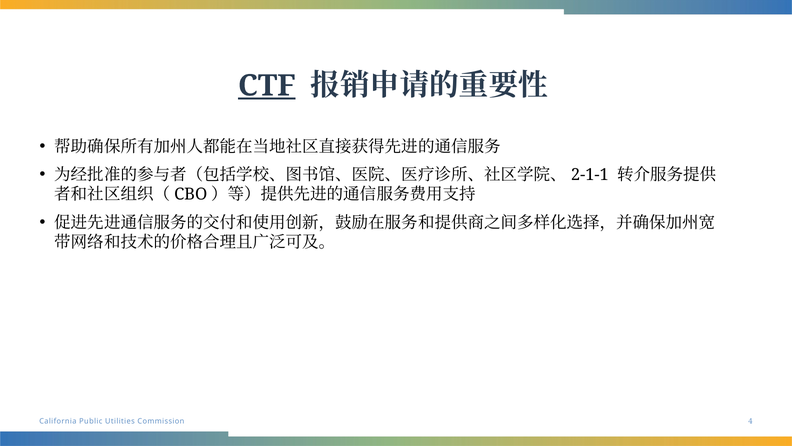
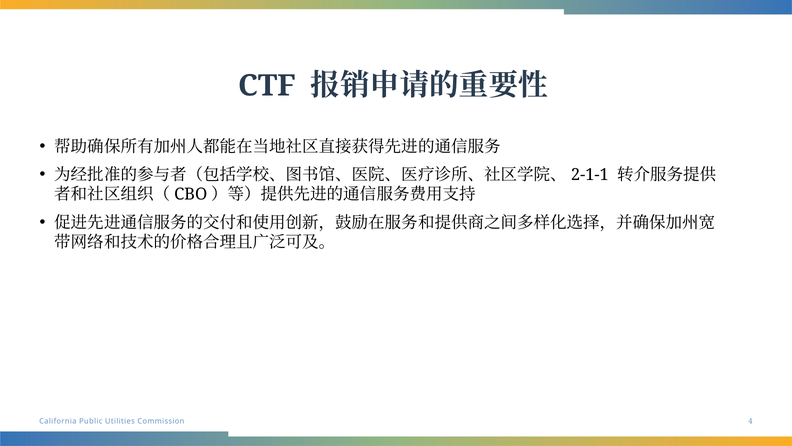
CTF underline: present -> none
